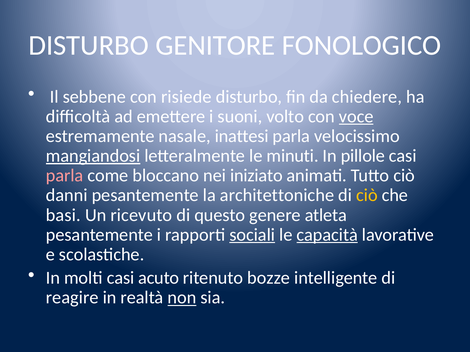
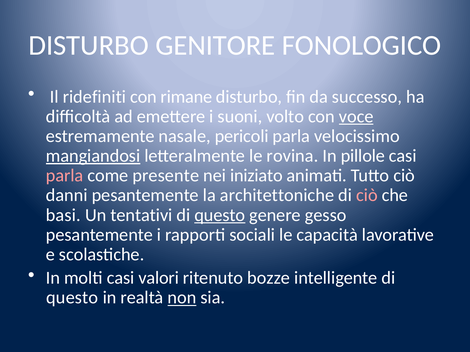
sebbene: sebbene -> ridefiniti
risiede: risiede -> rimane
chiedere: chiedere -> successo
inattesi: inattesi -> pericoli
minuti: minuti -> rovina
bloccano: bloccano -> presente
ciò at (367, 196) colour: yellow -> pink
ricevuto: ricevuto -> tentativi
questo at (220, 215) underline: none -> present
atleta: atleta -> gesso
sociali underline: present -> none
capacità underline: present -> none
acuto: acuto -> valori
reagire at (72, 298): reagire -> questo
